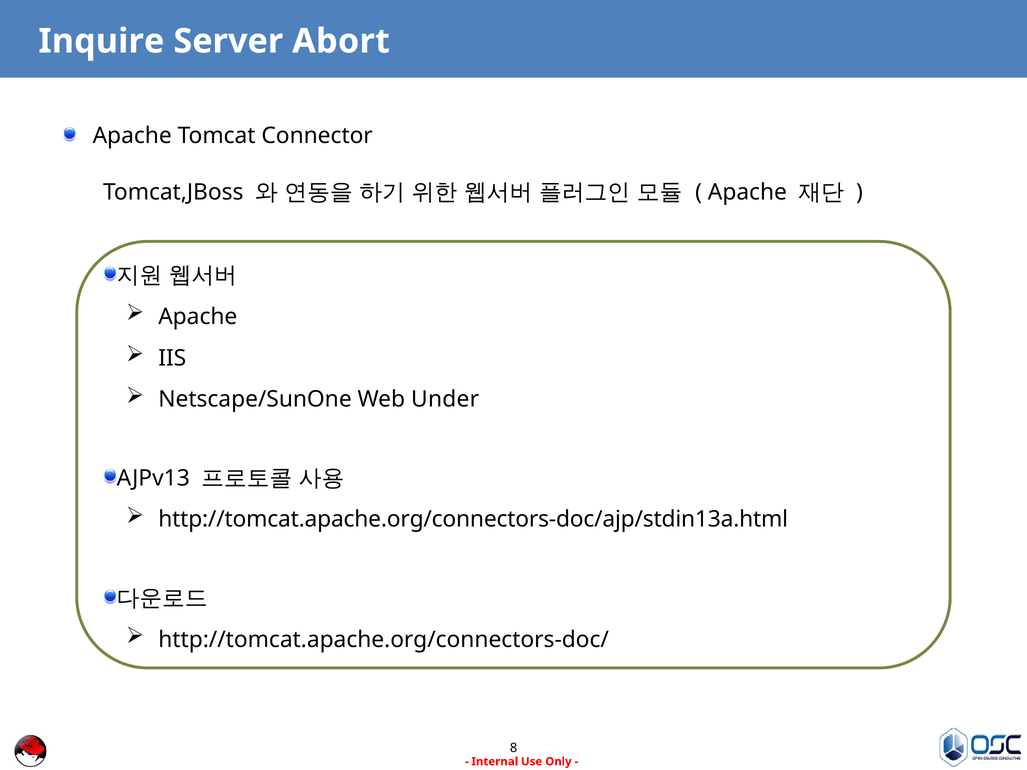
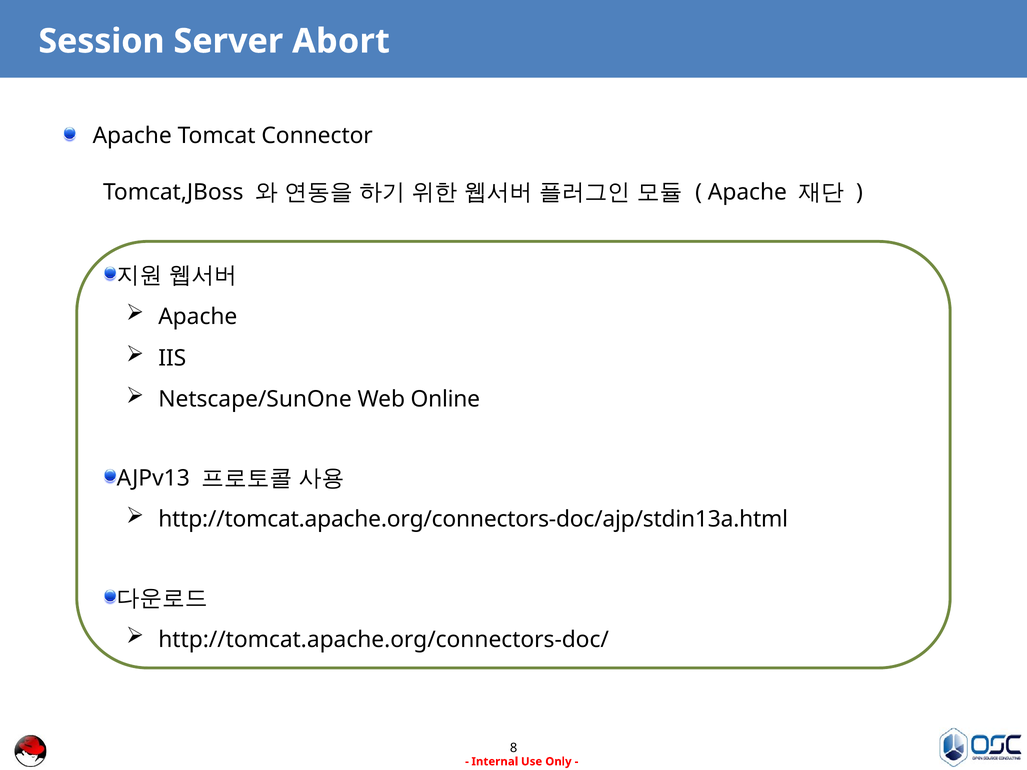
Inquire: Inquire -> Session
Under: Under -> Online
